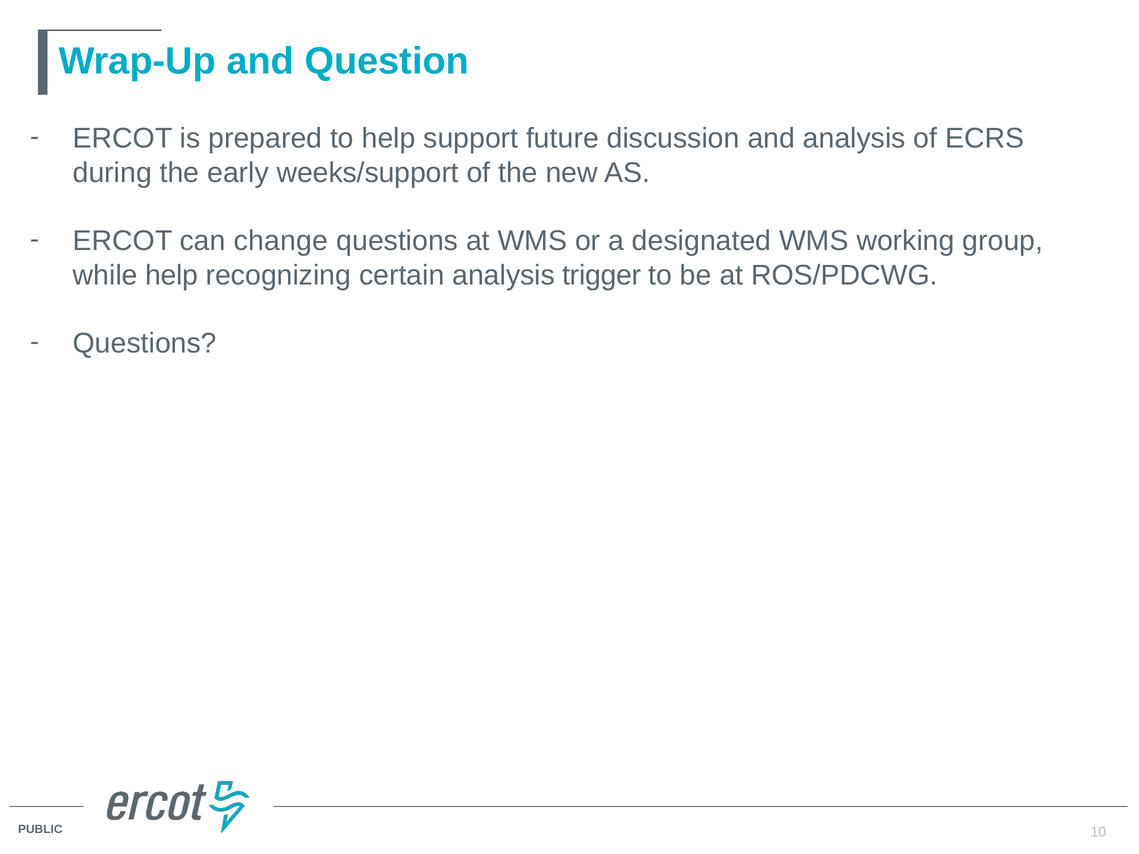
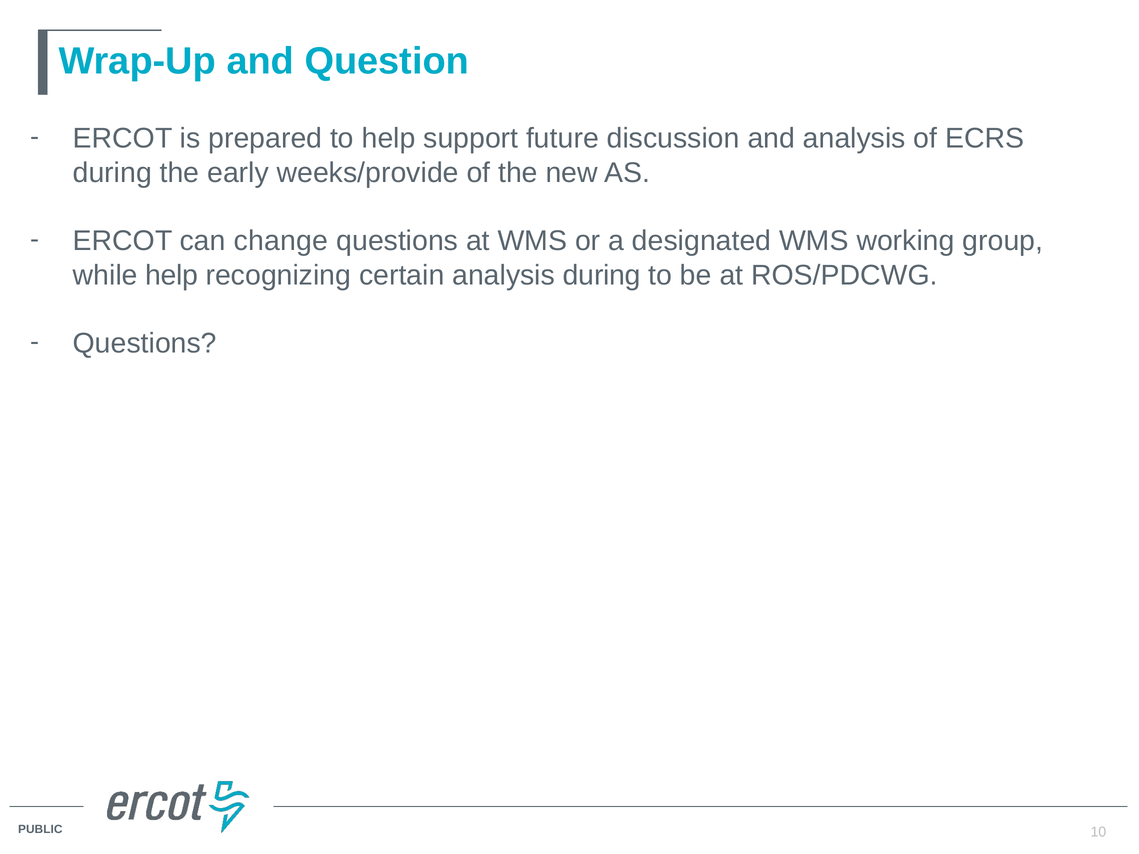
weeks/support: weeks/support -> weeks/provide
analysis trigger: trigger -> during
